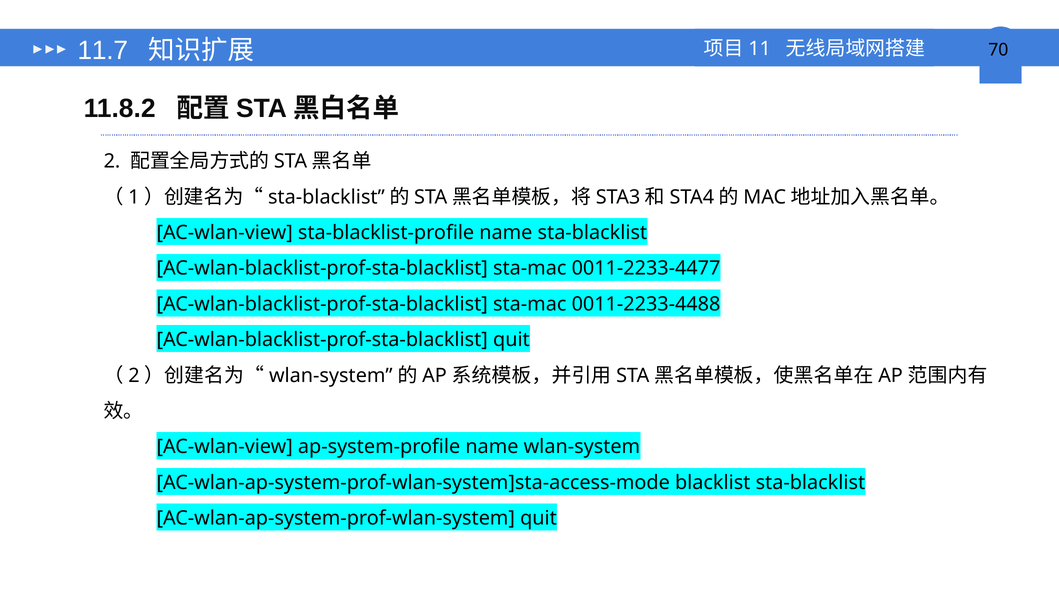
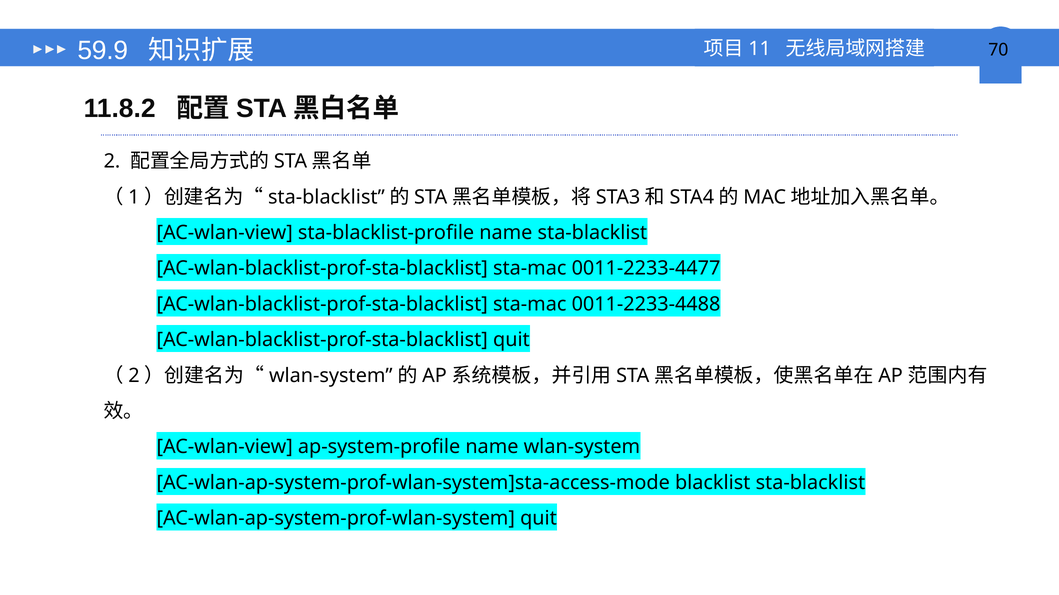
11.7: 11.7 -> 59.9
